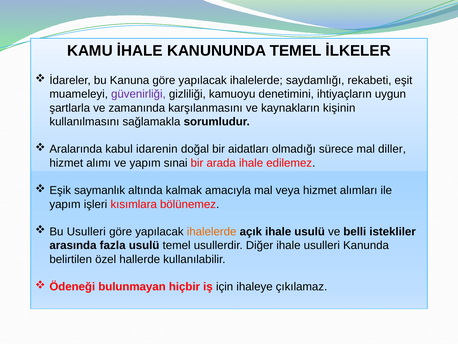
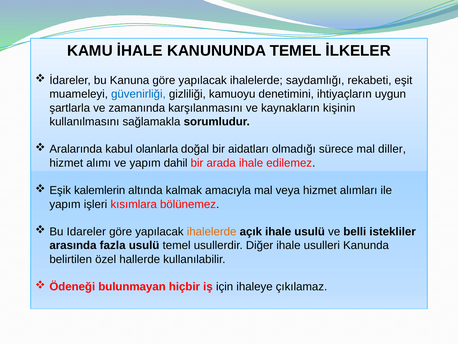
güvenirliği colour: purple -> blue
idarenin: idarenin -> olanlarla
sınai: sınai -> dahil
saymanlık: saymanlık -> kalemlerin
Bu Usulleri: Usulleri -> Idareler
